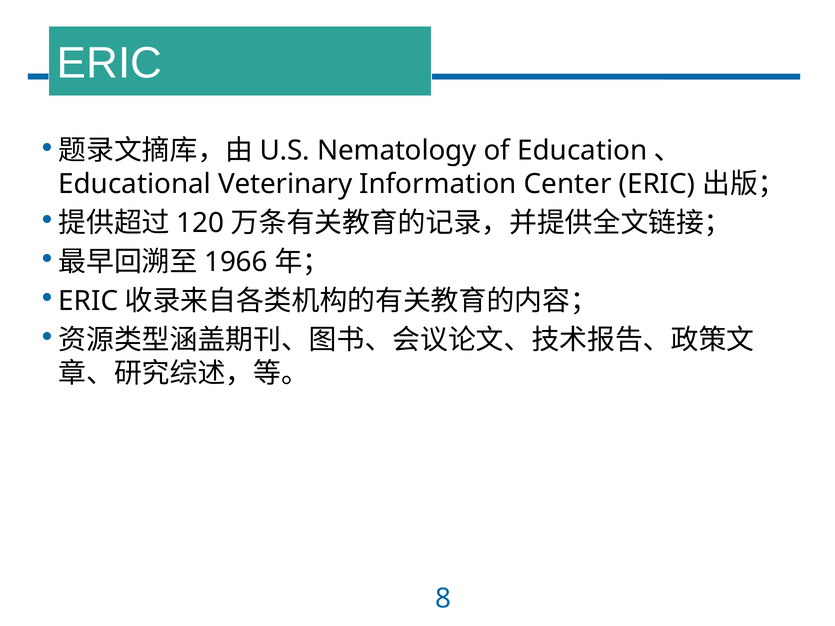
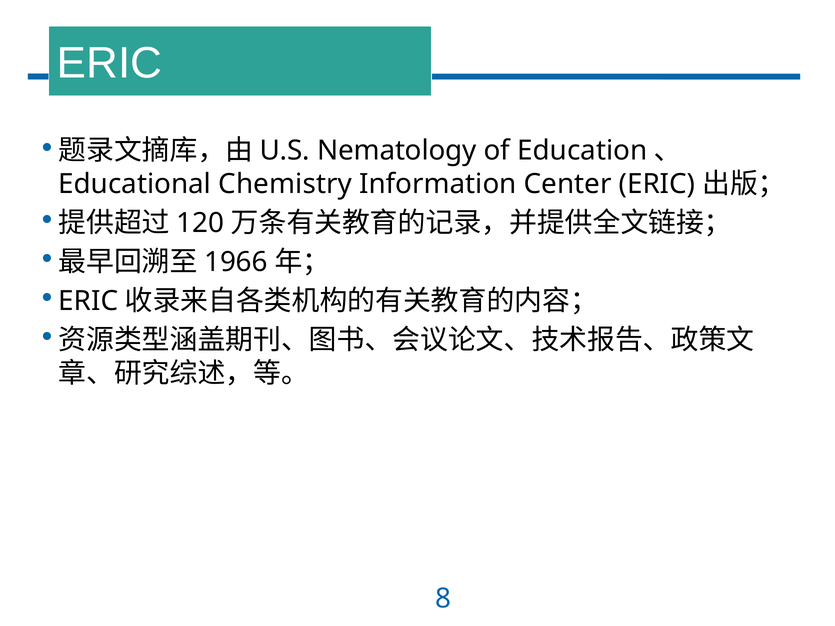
Veterinary: Veterinary -> Chemistry
